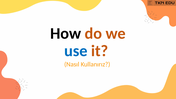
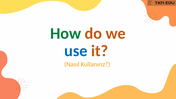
How colour: black -> green
